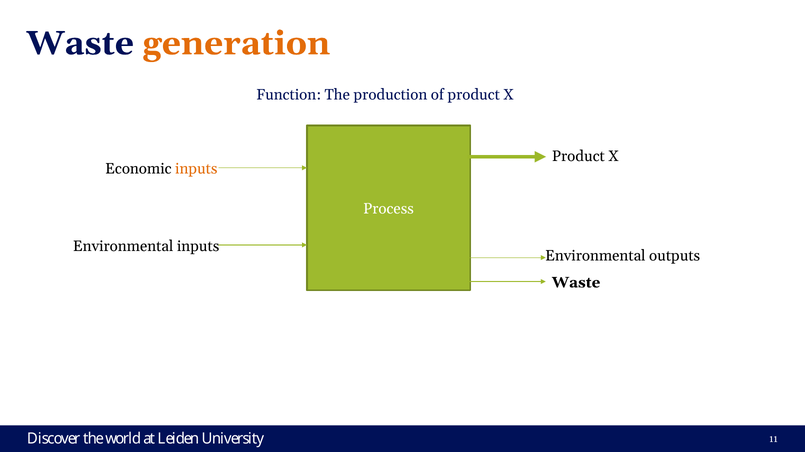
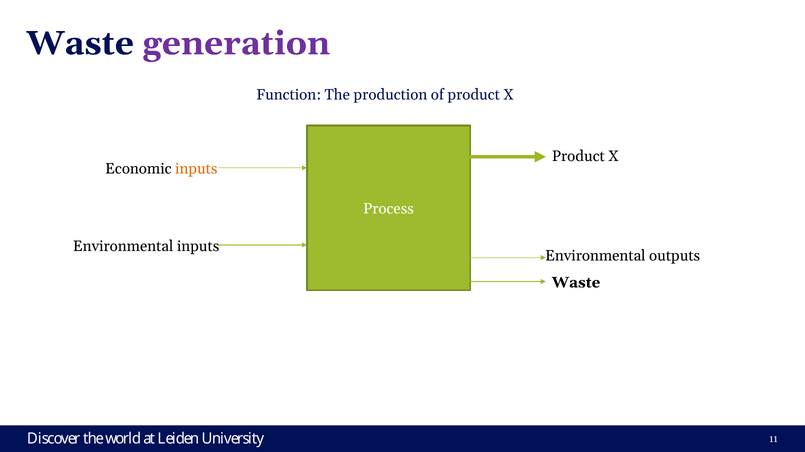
generation colour: orange -> purple
